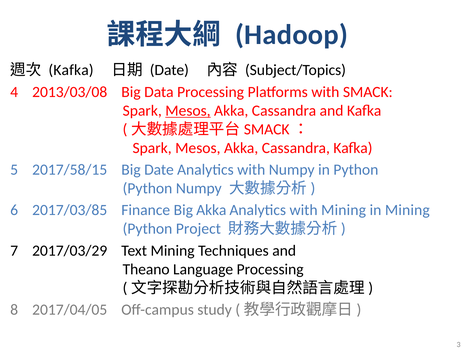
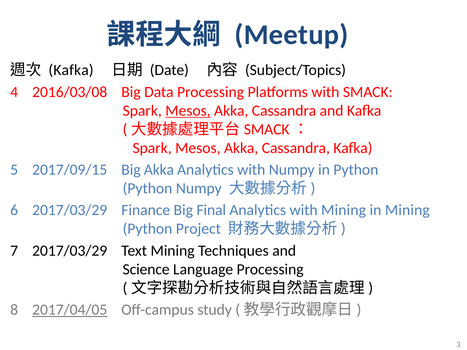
Hadoop: Hadoop -> Meetup
2013/03/08: 2013/03/08 -> 2016/03/08
2017/58/15: 2017/58/15 -> 2017/09/15
Big Date: Date -> Akka
6 2017/03/85: 2017/03/85 -> 2017/03/29
Big Akka: Akka -> Final
Theano: Theano -> Science
2017/04/05 underline: none -> present
